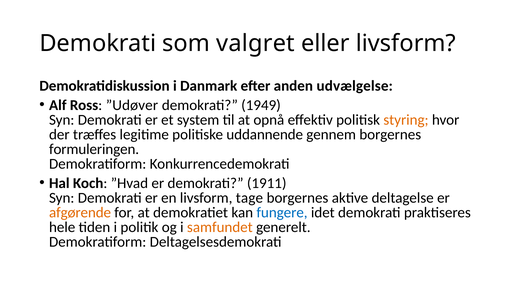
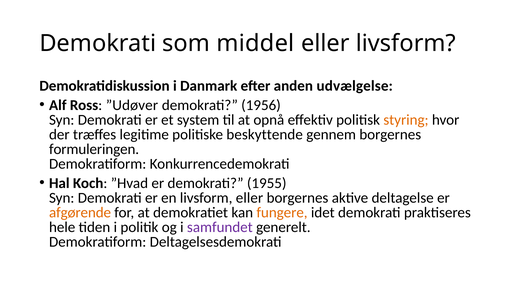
valgret: valgret -> middel
1949: 1949 -> 1956
uddannende: uddannende -> beskyttende
1911: 1911 -> 1955
livsform tage: tage -> eller
fungere colour: blue -> orange
samfundet colour: orange -> purple
